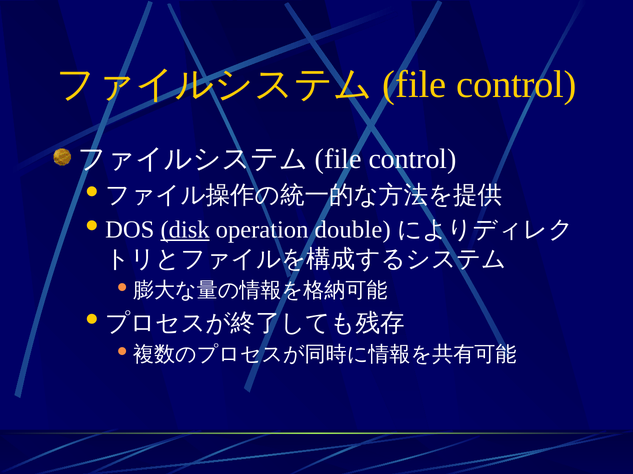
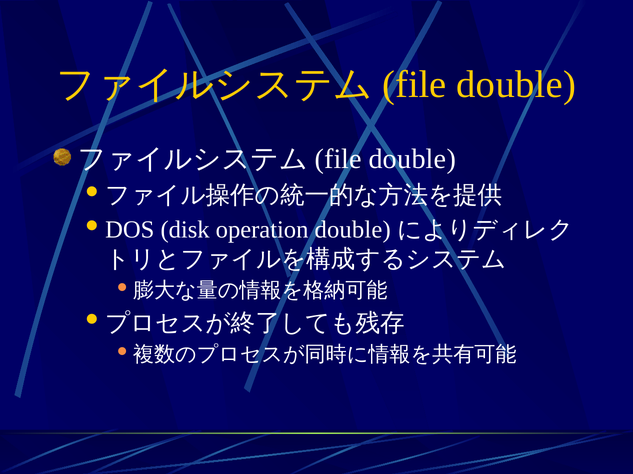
control at (516, 84): control -> double
control at (413, 159): control -> double
disk underline: present -> none
